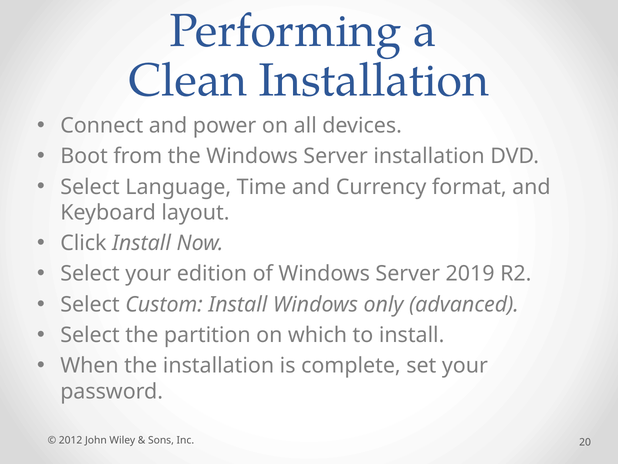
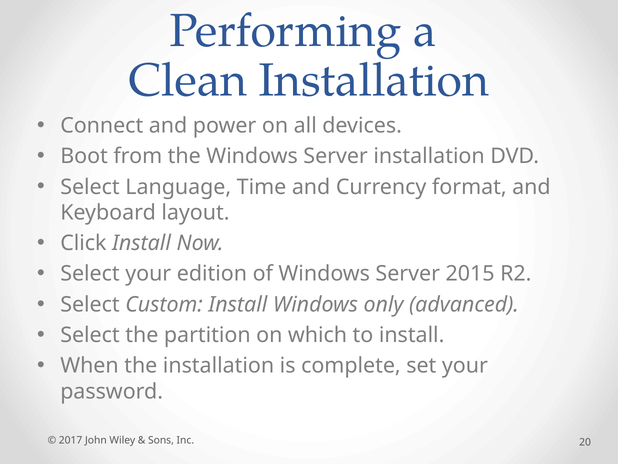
2019: 2019 -> 2015
2012: 2012 -> 2017
